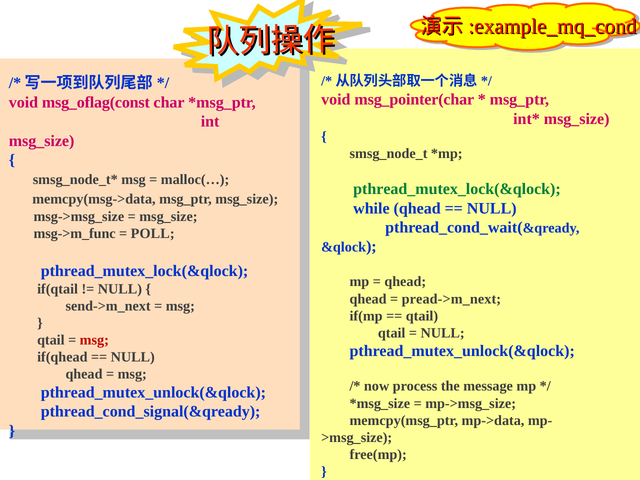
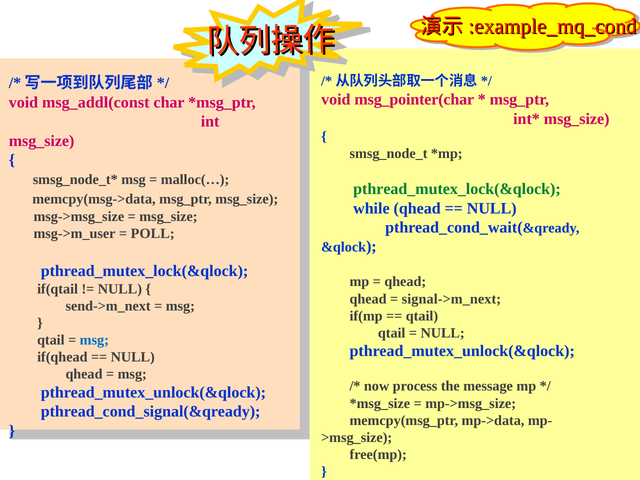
msg_oflag(const: msg_oflag(const -> msg_addl(const
msg->m_func: msg->m_func -> msg->m_user
pread->m_next: pread->m_next -> signal->m_next
msg at (94, 340) colour: red -> blue
